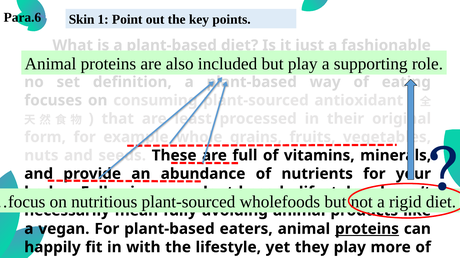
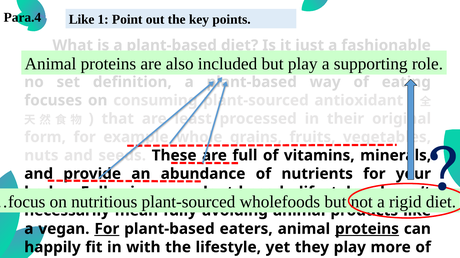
Para.6: Para.6 -> Para.4
Skin at (82, 20): Skin -> Like
For at (107, 229) underline: none -> present
